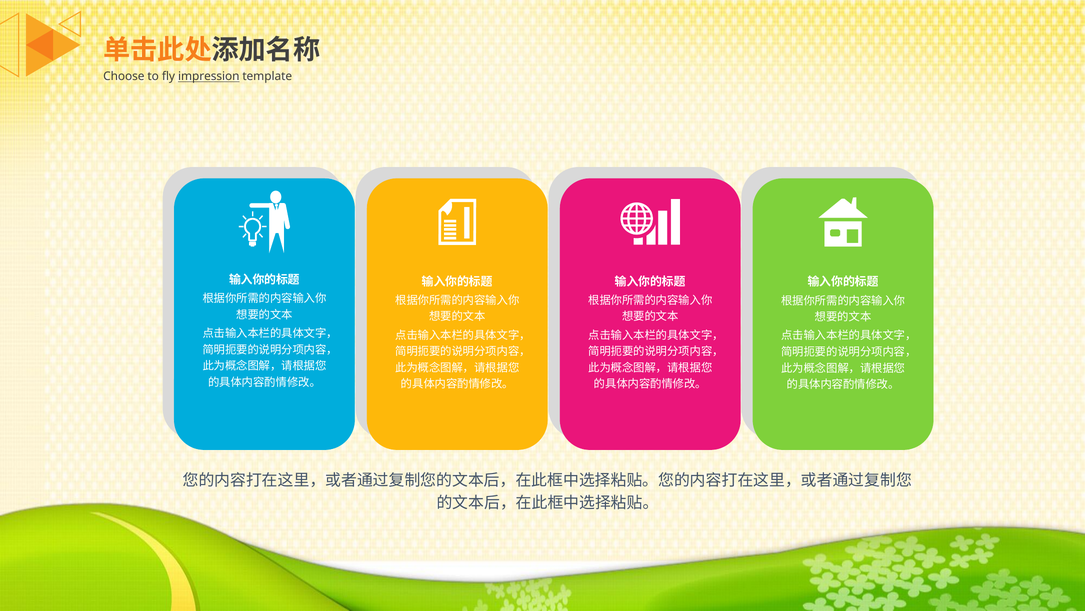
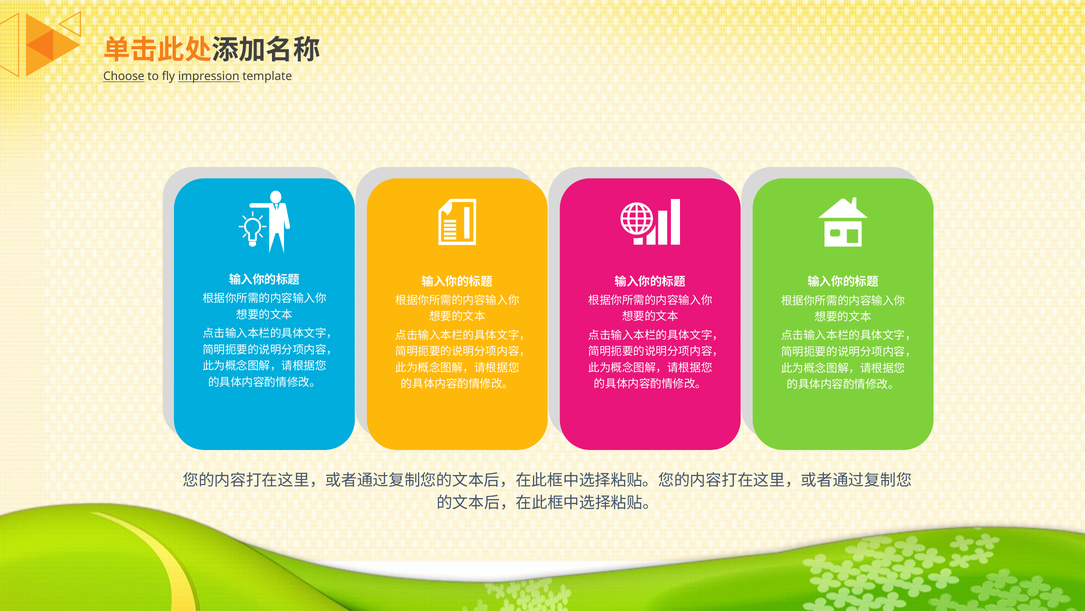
Choose underline: none -> present
